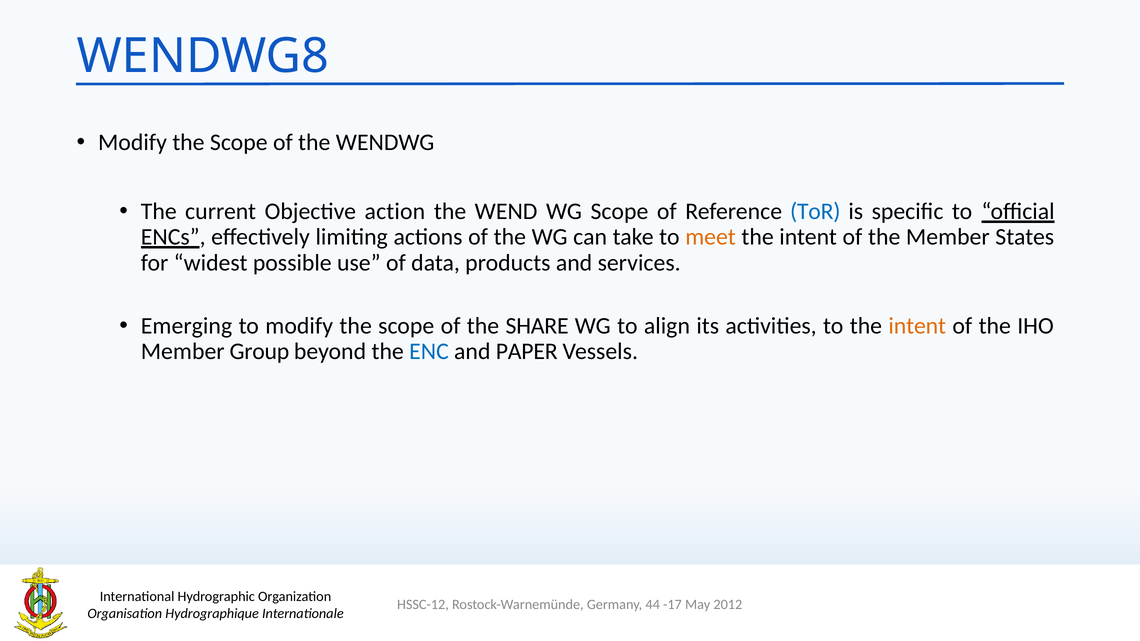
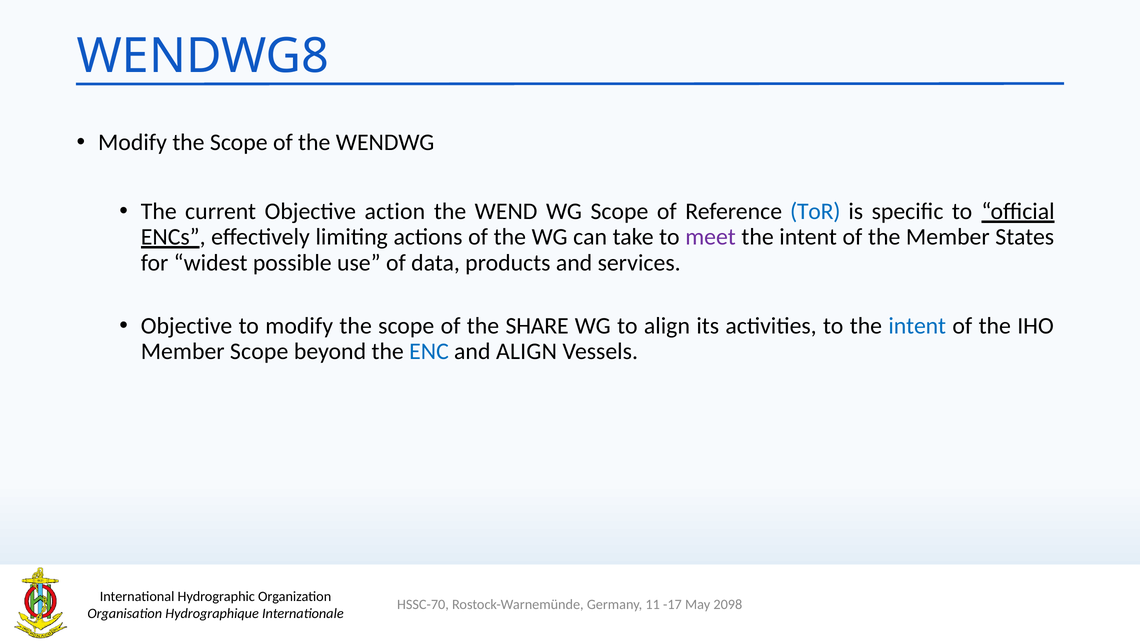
meet colour: orange -> purple
Emerging at (187, 326): Emerging -> Objective
intent at (917, 326) colour: orange -> blue
Member Group: Group -> Scope
and PAPER: PAPER -> ALIGN
HSSC-12: HSSC-12 -> HSSC-70
44: 44 -> 11
2012: 2012 -> 2098
